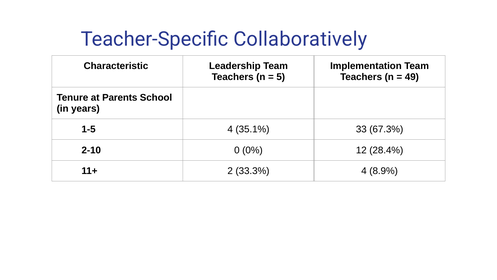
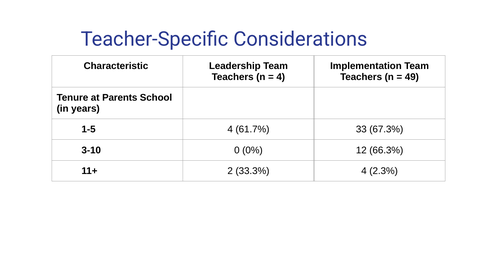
Collaboratively: Collaboratively -> Considerations
5 at (281, 77): 5 -> 4
35.1%: 35.1% -> 61.7%
2-10: 2-10 -> 3-10
28.4%: 28.4% -> 66.3%
8.9%: 8.9% -> 2.3%
